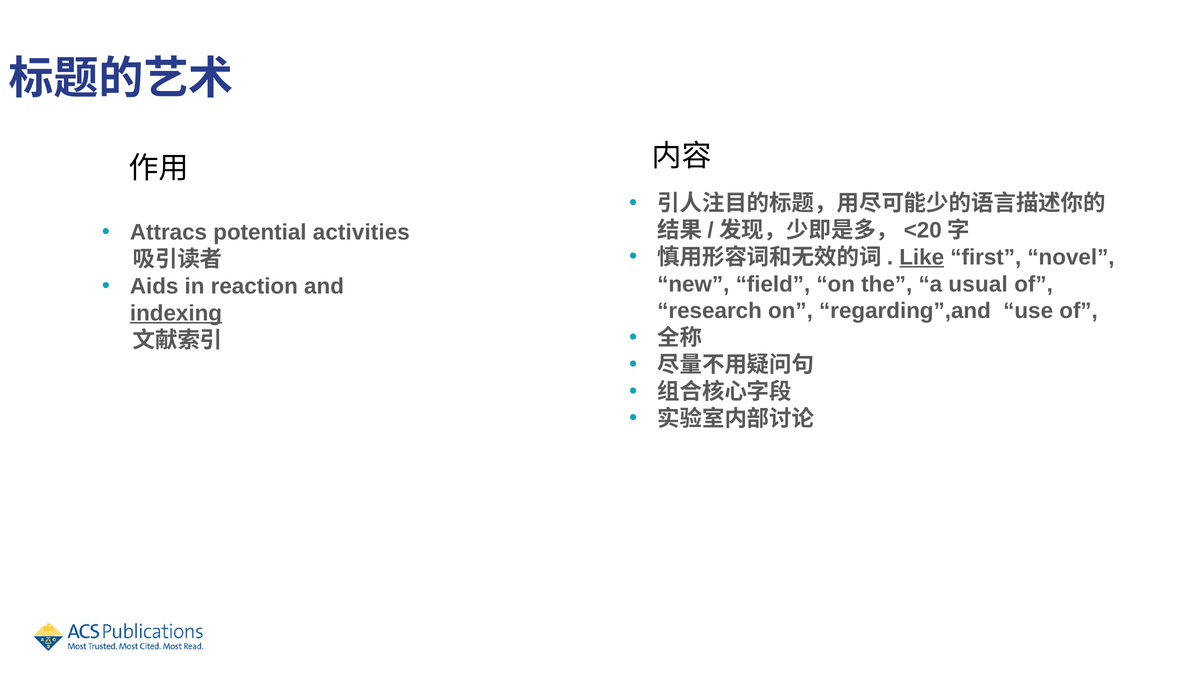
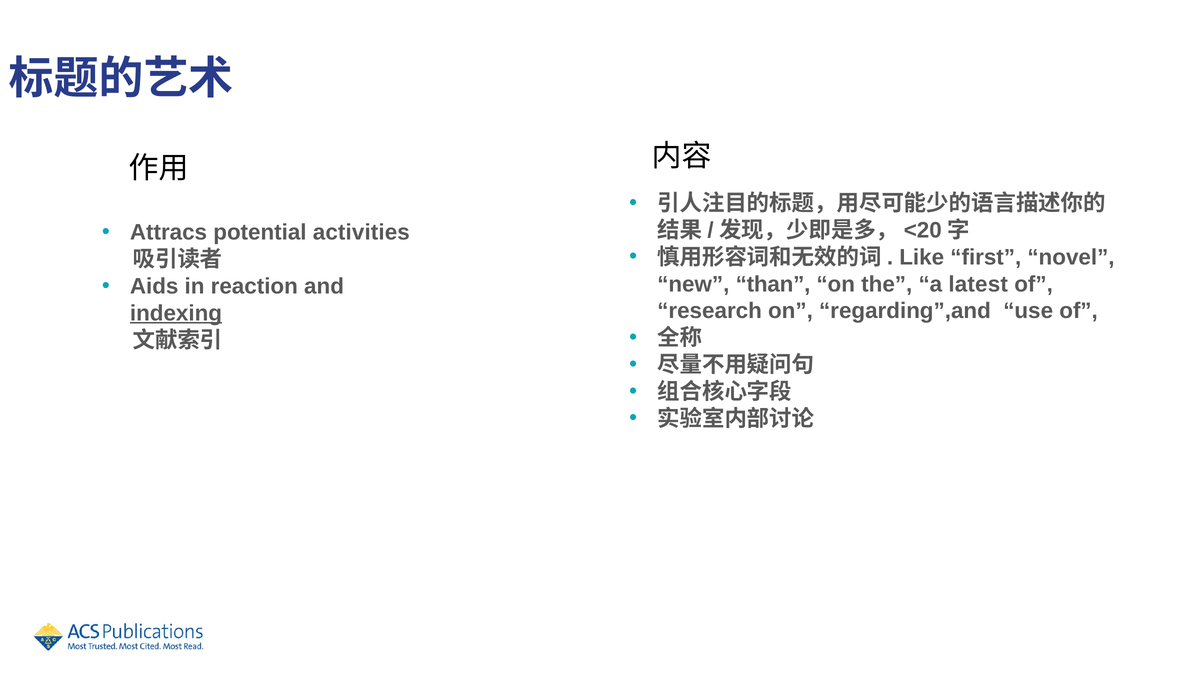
Like underline: present -> none
field: field -> than
usual: usual -> latest
